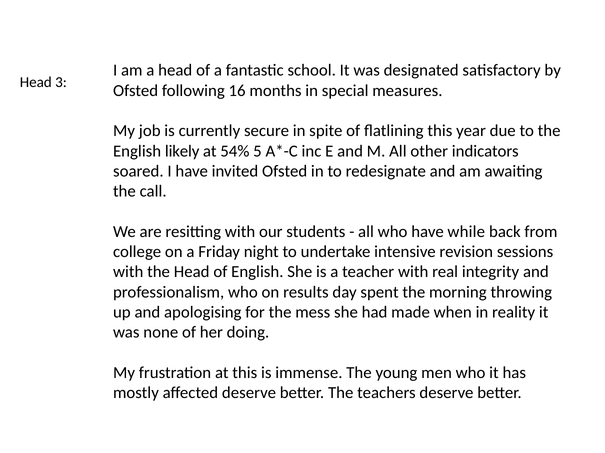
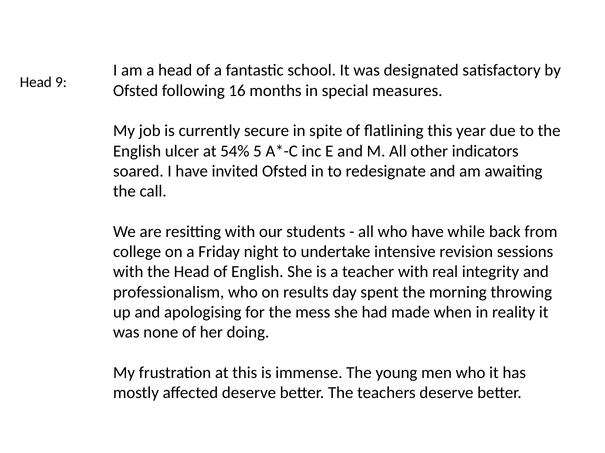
3: 3 -> 9
likely: likely -> ulcer
